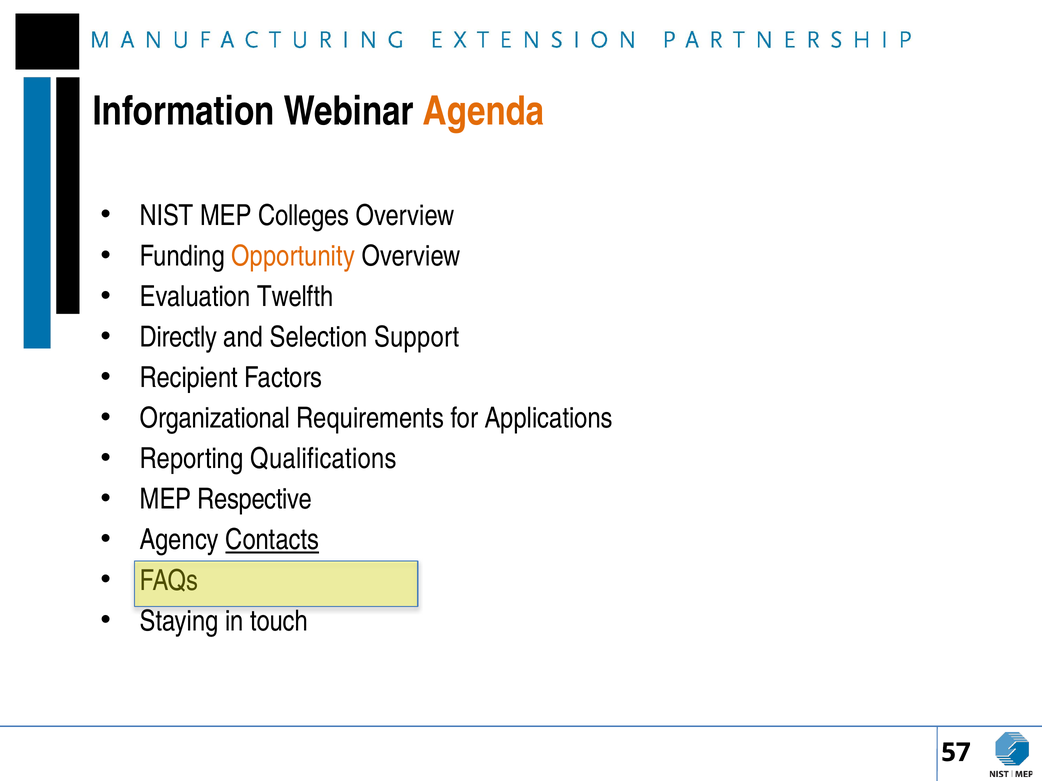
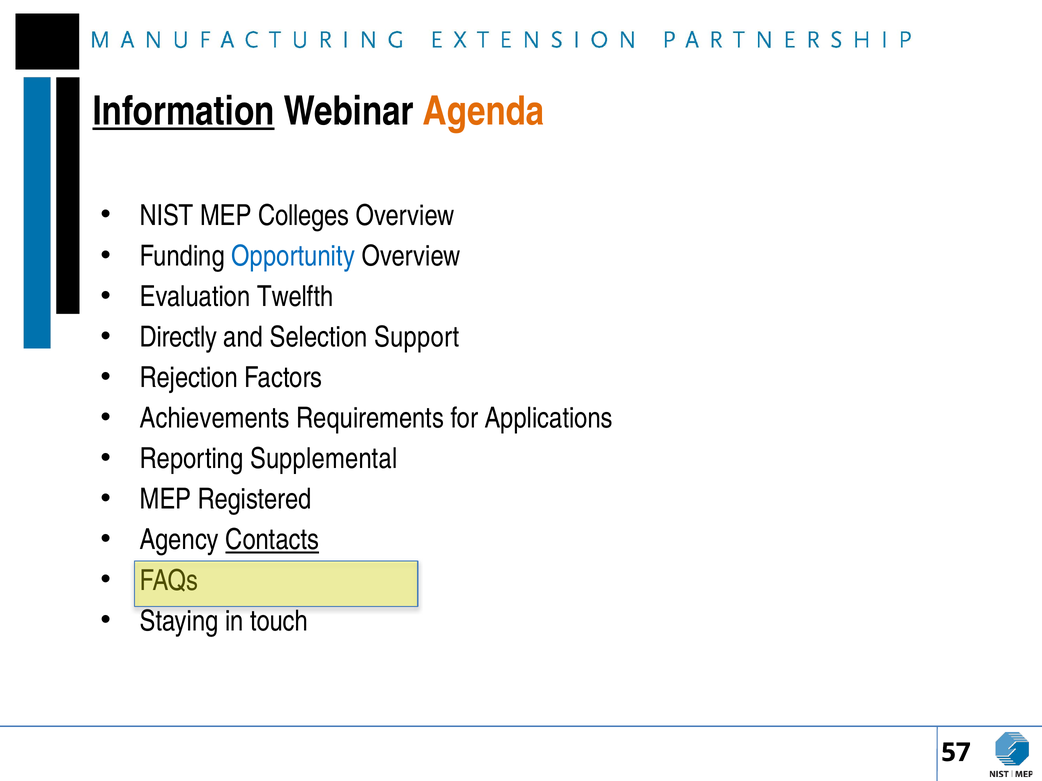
Information underline: none -> present
Opportunity colour: orange -> blue
Recipient: Recipient -> Rejection
Organizational: Organizational -> Achievements
Qualifications: Qualifications -> Supplemental
Respective: Respective -> Registered
